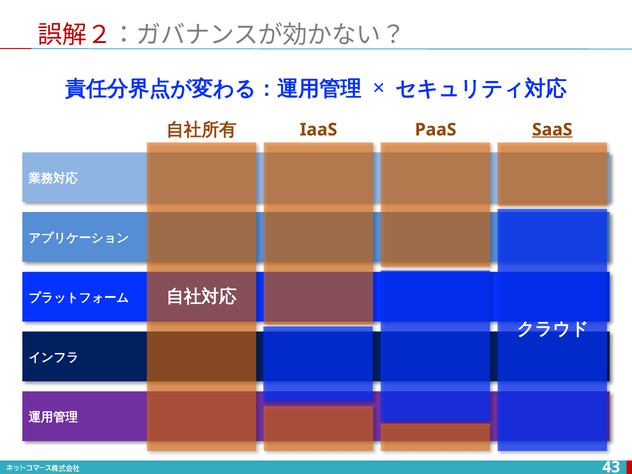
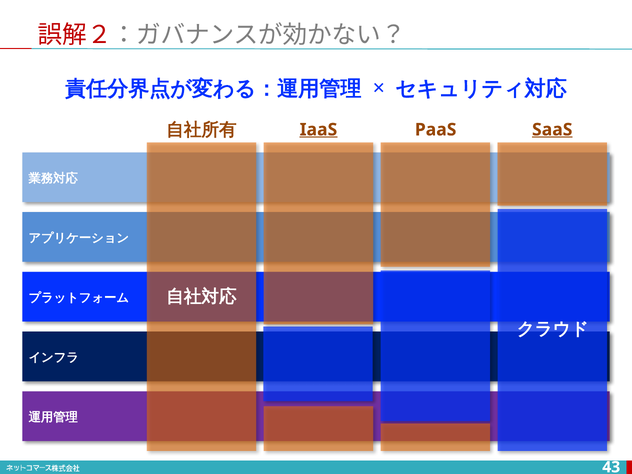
IaaS underline: none -> present
